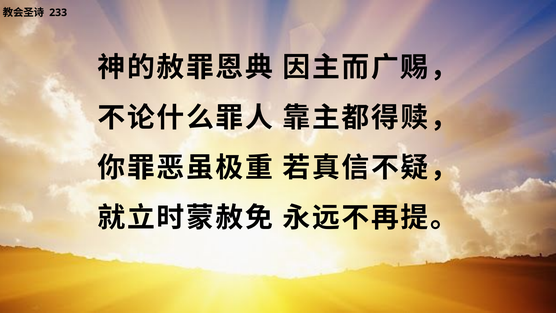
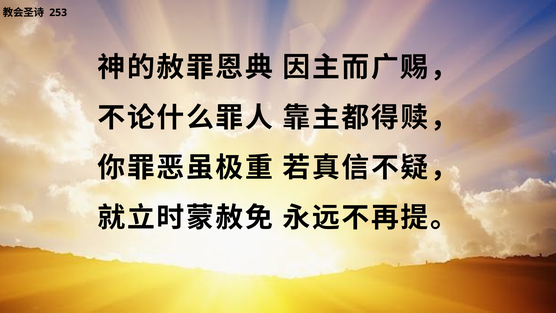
233: 233 -> 253
